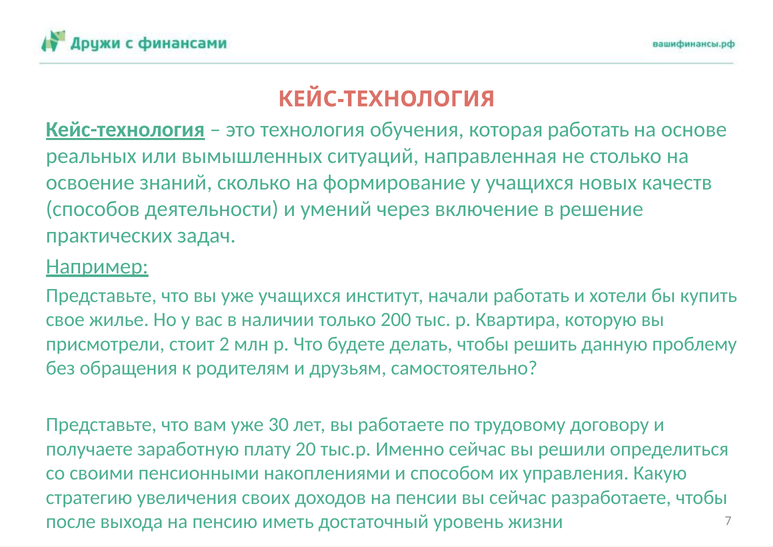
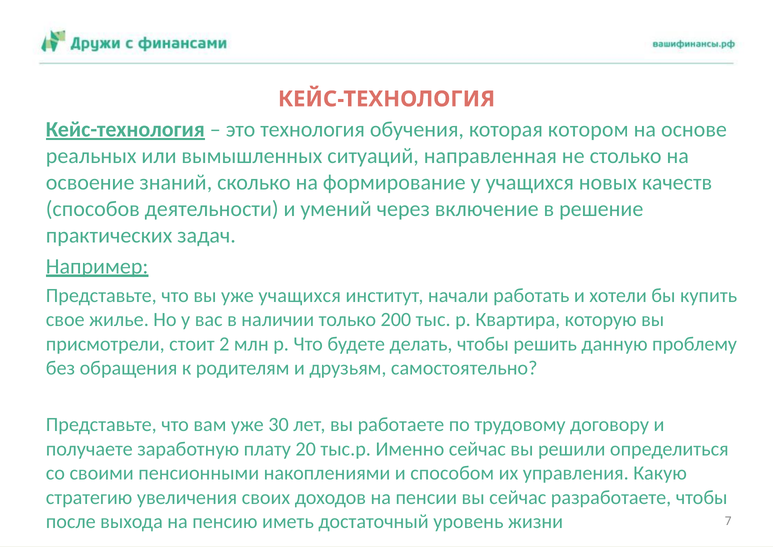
которая работать: работать -> котором
